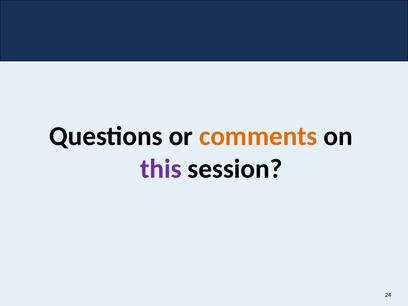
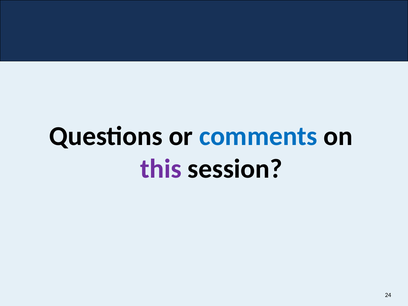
comments colour: orange -> blue
